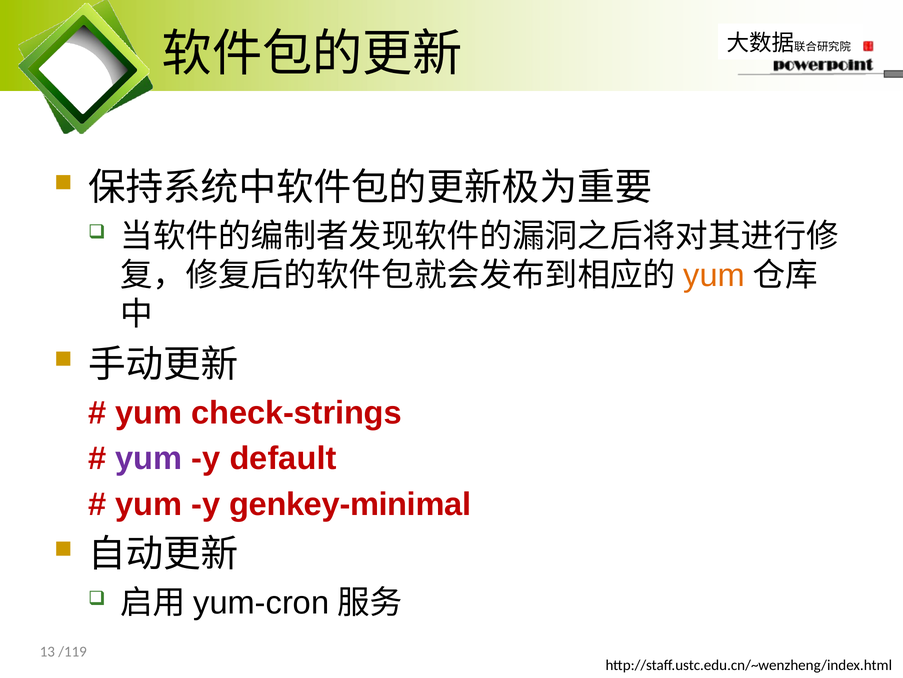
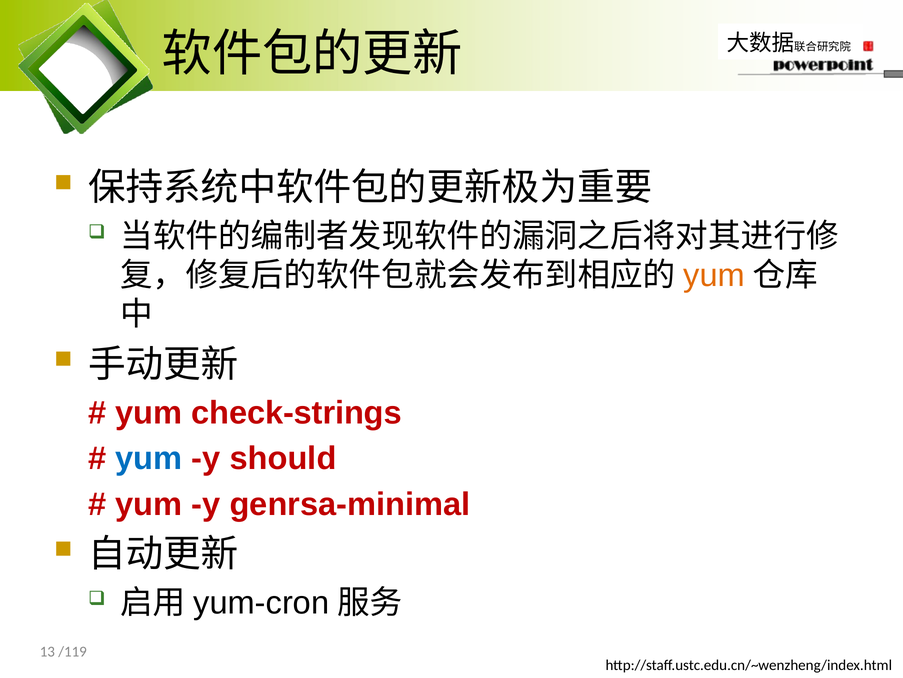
yum at (149, 458) colour: purple -> blue
default: default -> should
genkey-minimal: genkey-minimal -> genrsa-minimal
